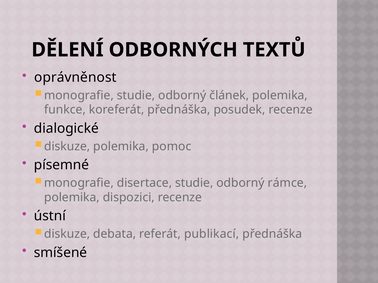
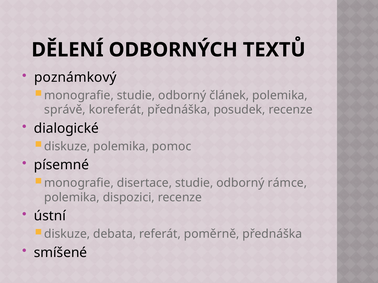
oprávněnost: oprávněnost -> poznámkový
funkce: funkce -> správě
publikací: publikací -> poměrně
